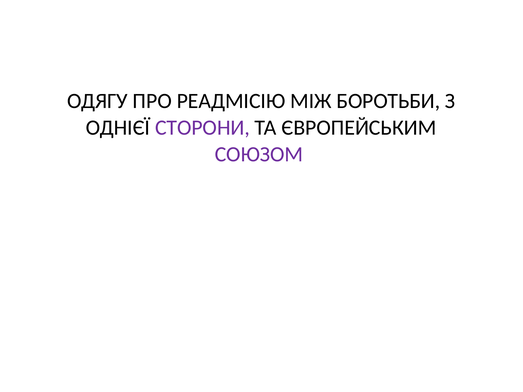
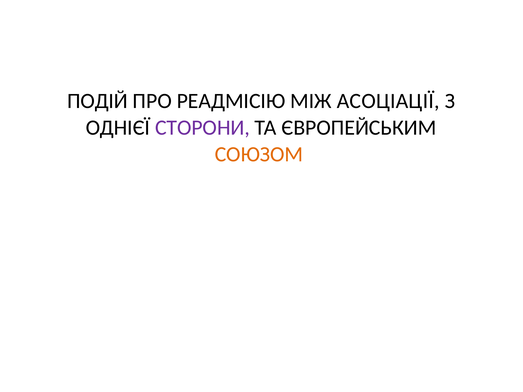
ОДЯГУ: ОДЯГУ -> ПОДІЙ
БОРОТЬБИ: БОРОТЬБИ -> АСОЦІАЦІЇ
СОЮЗОМ colour: purple -> orange
